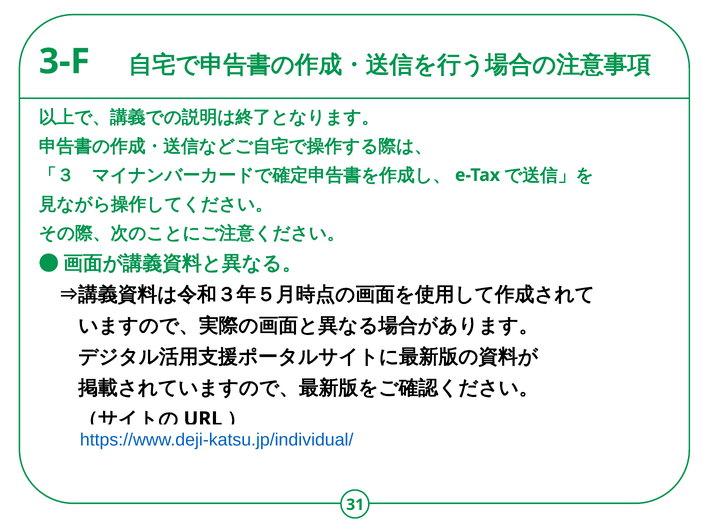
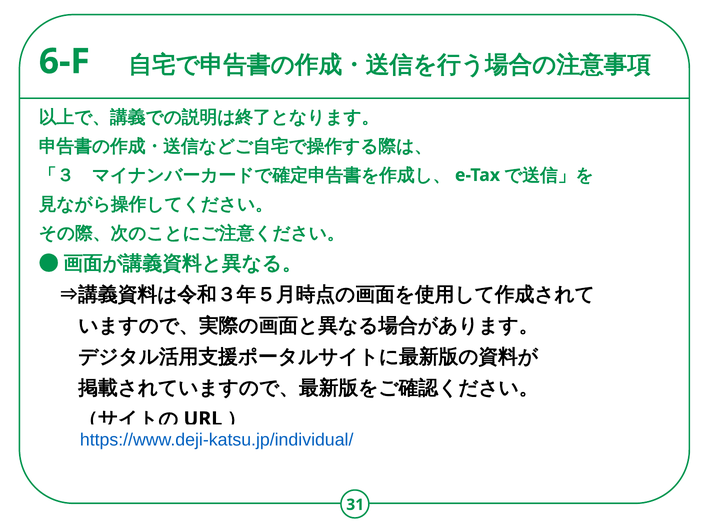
3-F: 3-F -> 6-F
